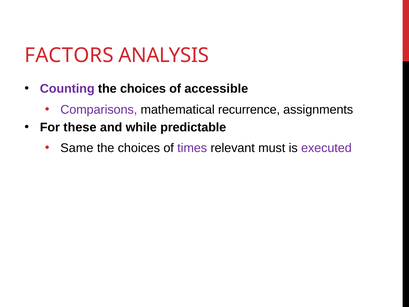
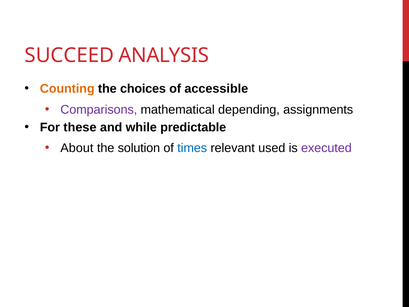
FACTORS: FACTORS -> SUCCEED
Counting colour: purple -> orange
recurrence: recurrence -> depending
Same: Same -> About
choices at (139, 148): choices -> solution
times colour: purple -> blue
must: must -> used
